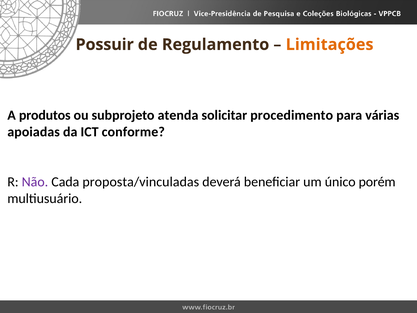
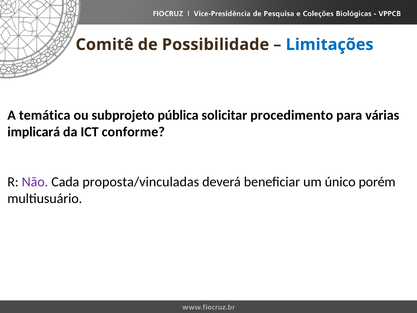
Possuir: Possuir -> Comitê
Regulamento: Regulamento -> Possibilidade
Limitações colour: orange -> blue
produtos: produtos -> temática
atenda: atenda -> pública
apoiadas: apoiadas -> implicará
